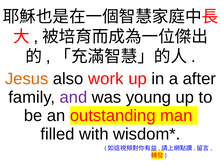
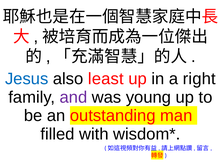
Jesus colour: orange -> blue
work: work -> least
after: after -> right
